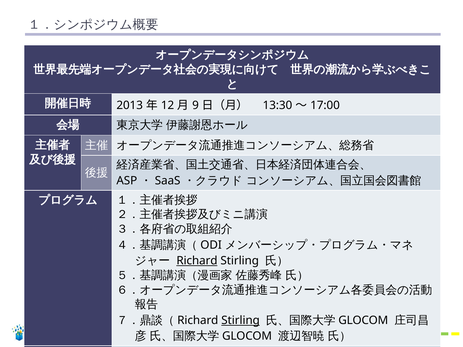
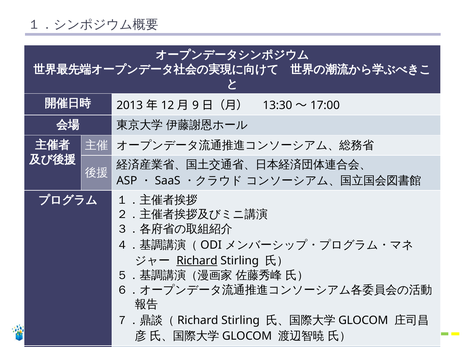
Stirling at (241, 320) underline: present -> none
